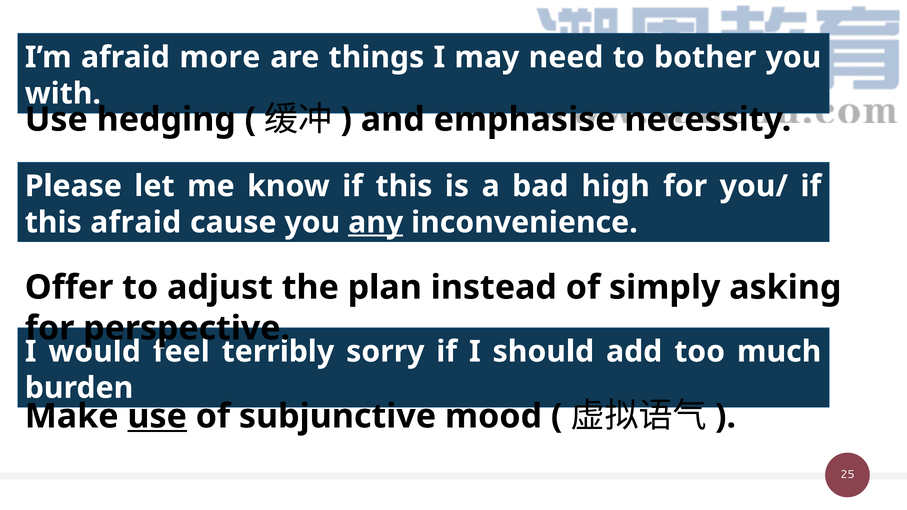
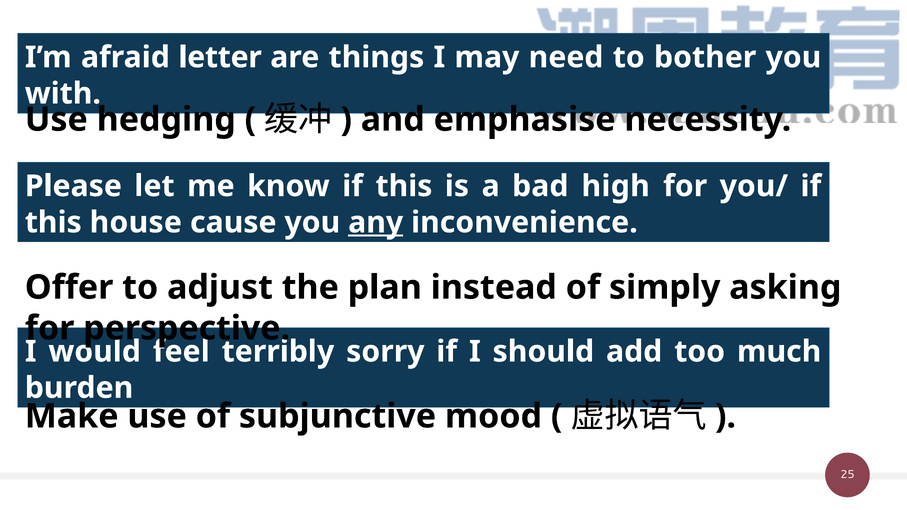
more: more -> letter
this afraid: afraid -> house
use at (157, 416) underline: present -> none
